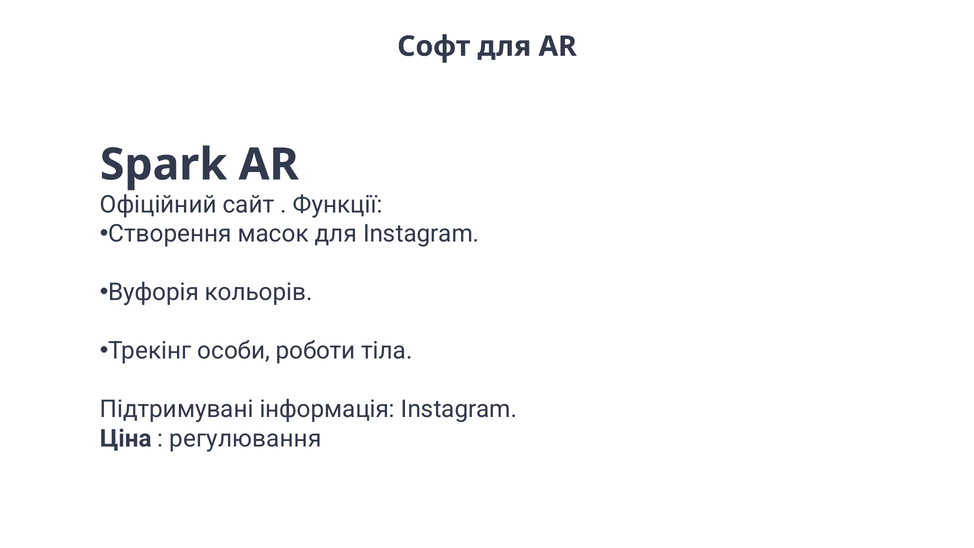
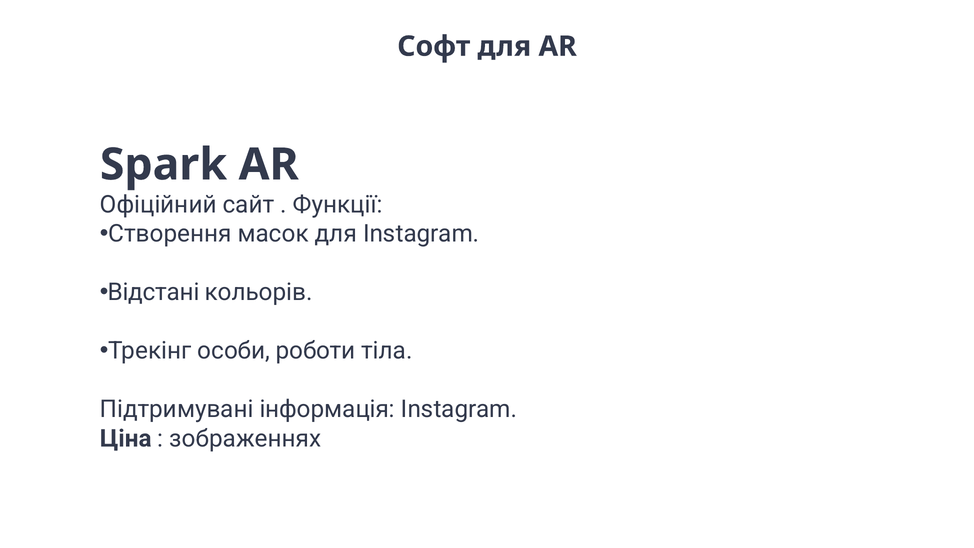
Вуфорія: Вуфорія -> Відстані
регулювання: регулювання -> зображеннях
